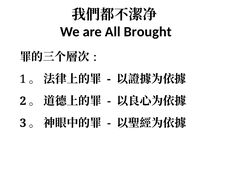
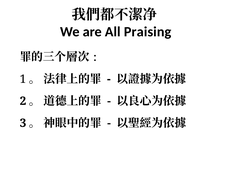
Brought: Brought -> Praising
